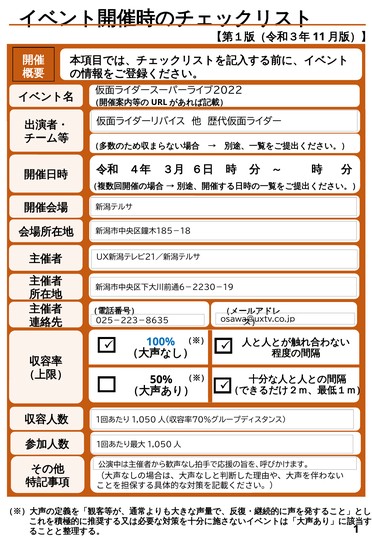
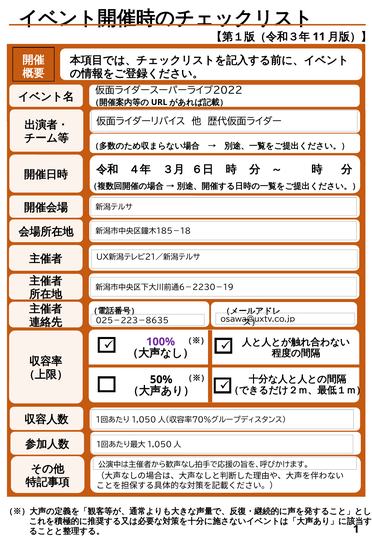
100% colour: blue -> purple
